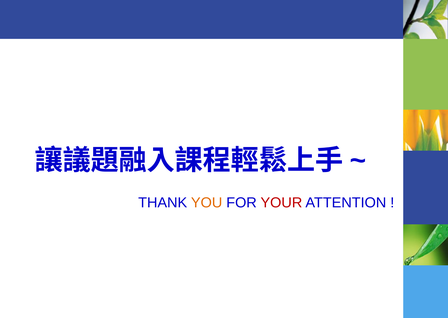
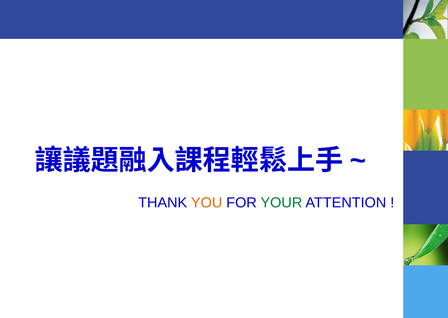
YOUR colour: red -> green
